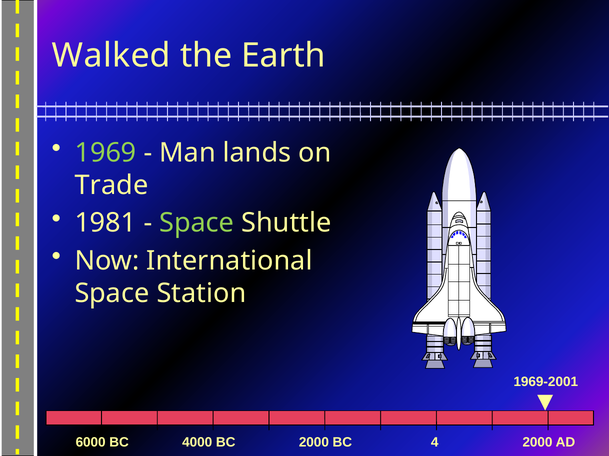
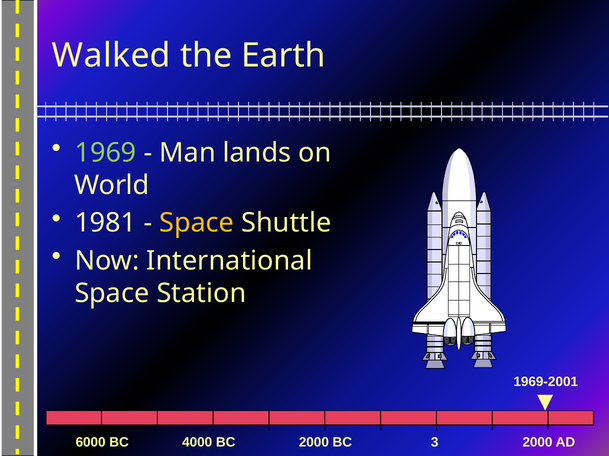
Trade: Trade -> World
Space at (197, 223) colour: light green -> yellow
4: 4 -> 3
